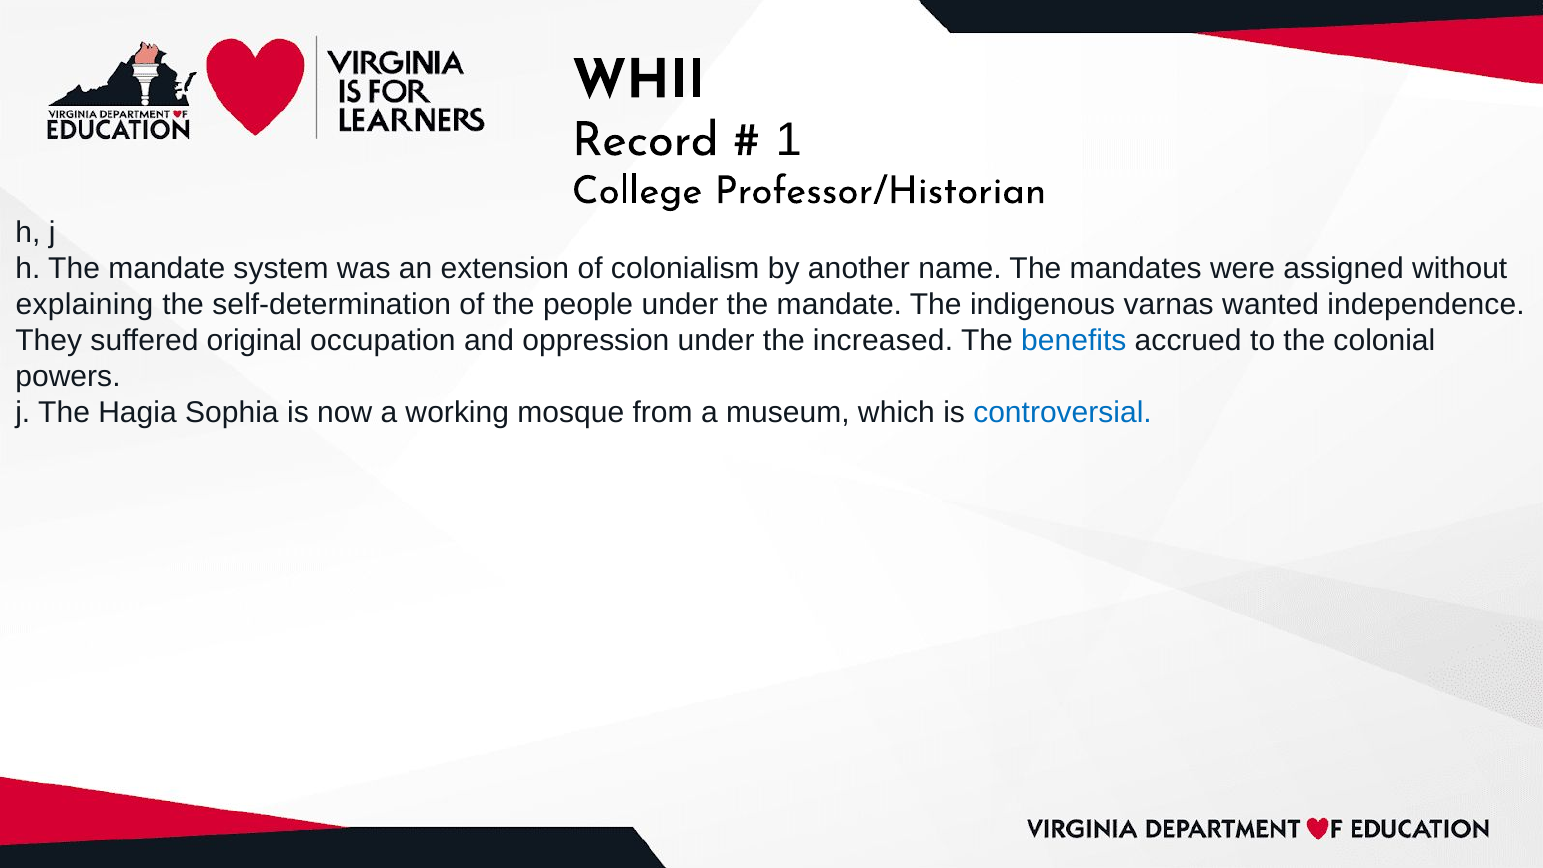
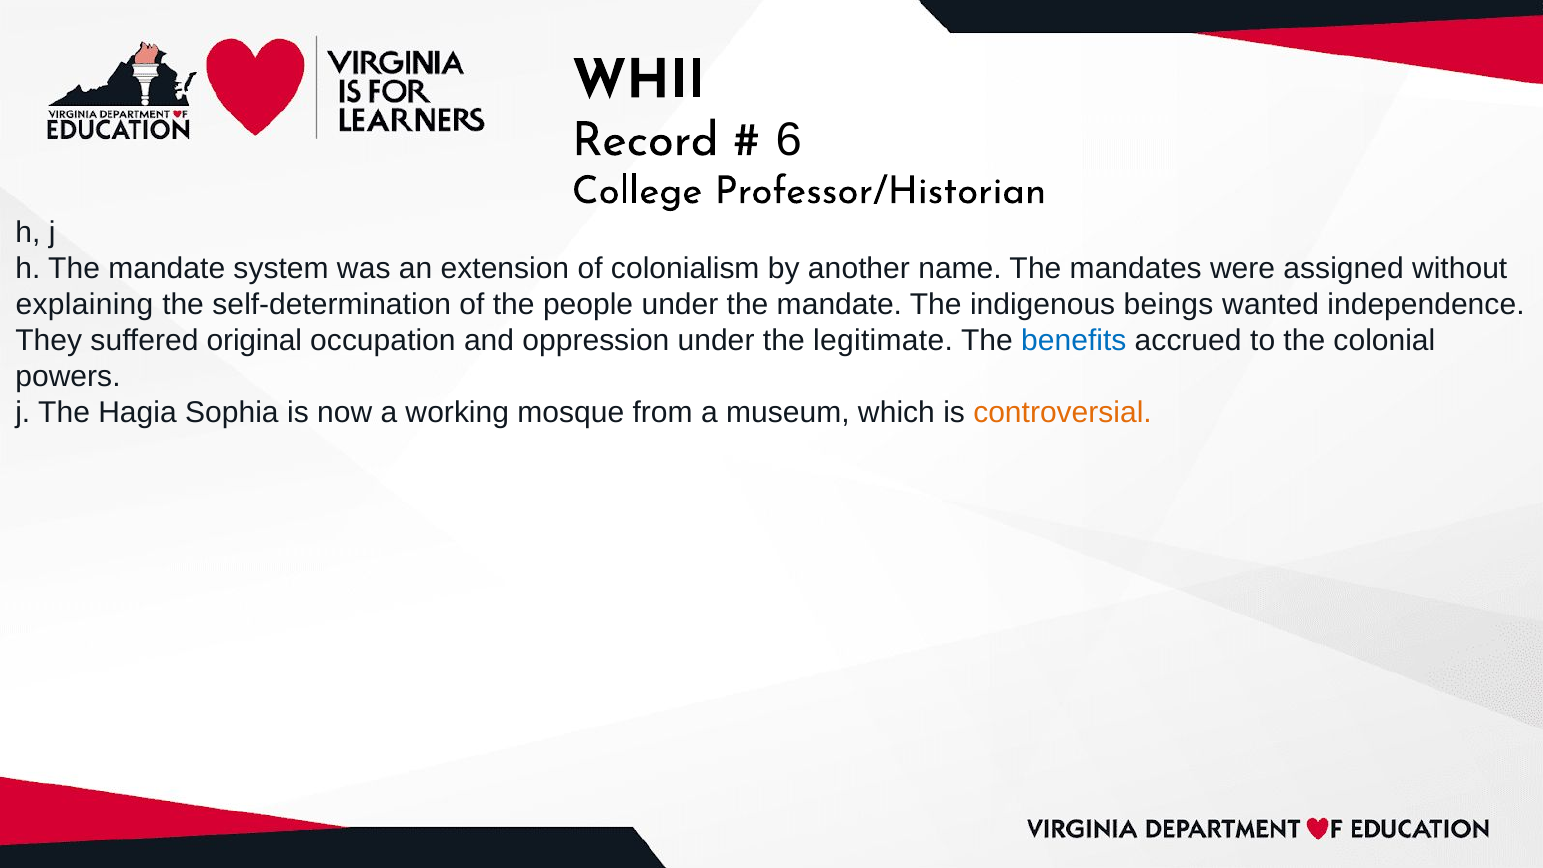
1: 1 -> 6
varnas: varnas -> beings
increased: increased -> legitimate
controversial colour: blue -> orange
